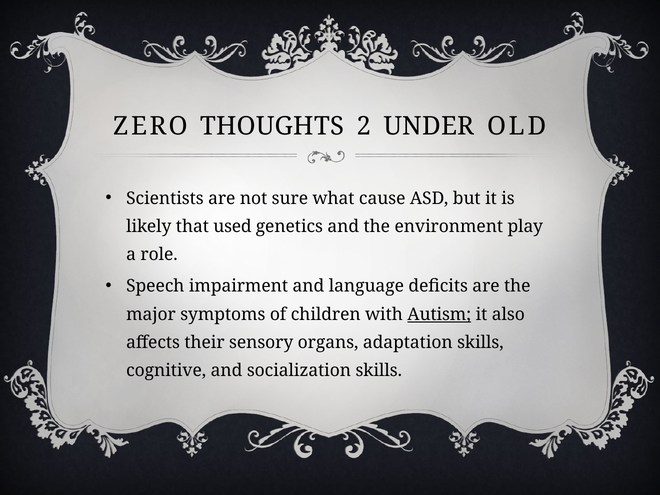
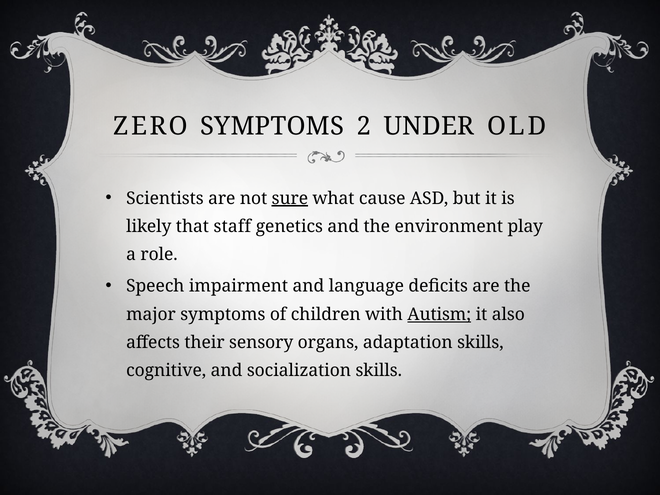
ZERO THOUGHTS: THOUGHTS -> SYMPTOMS
sure underline: none -> present
used: used -> staff
